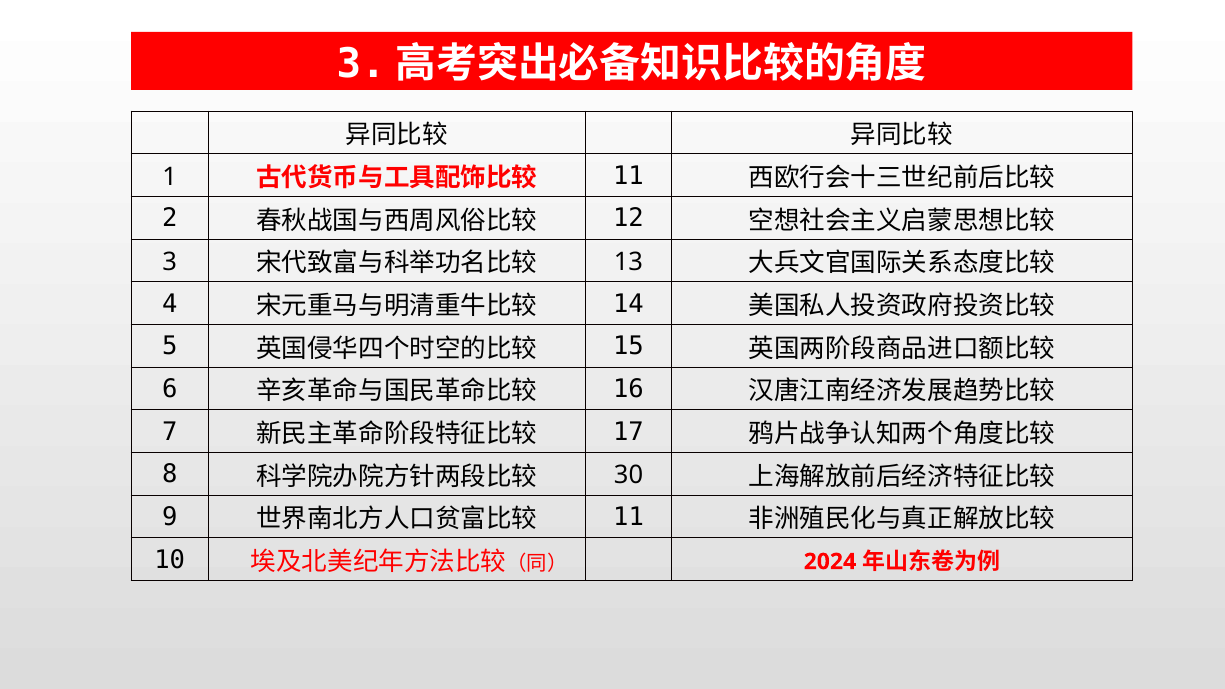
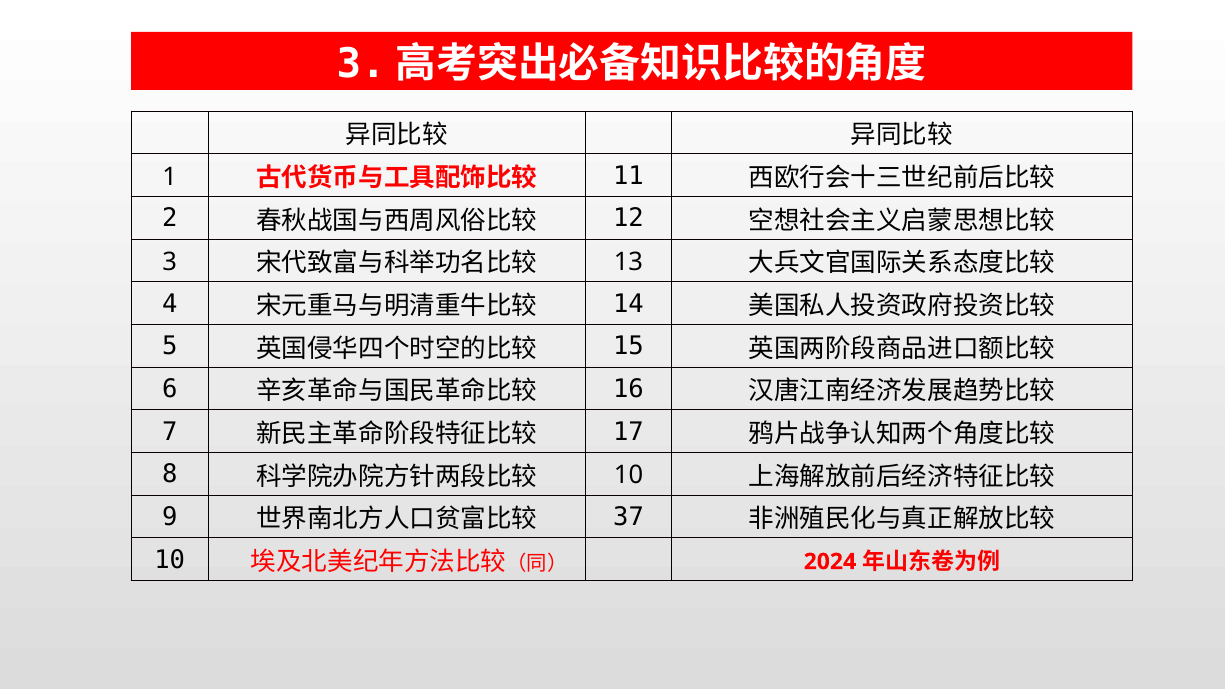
30 at (629, 475): 30 -> 10
11 at (629, 517): 11 -> 37
